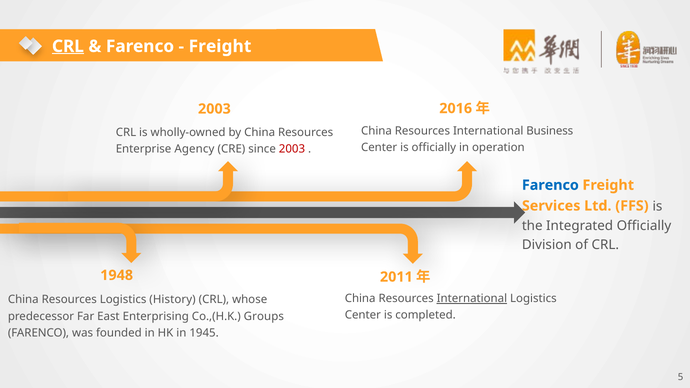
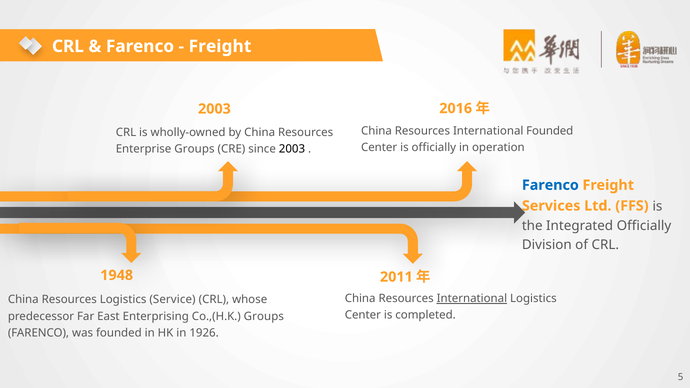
CRL at (68, 46) underline: present -> none
International Business: Business -> Founded
Enterprise Agency: Agency -> Groups
2003 at (292, 149) colour: red -> black
History: History -> Service
1945: 1945 -> 1926
